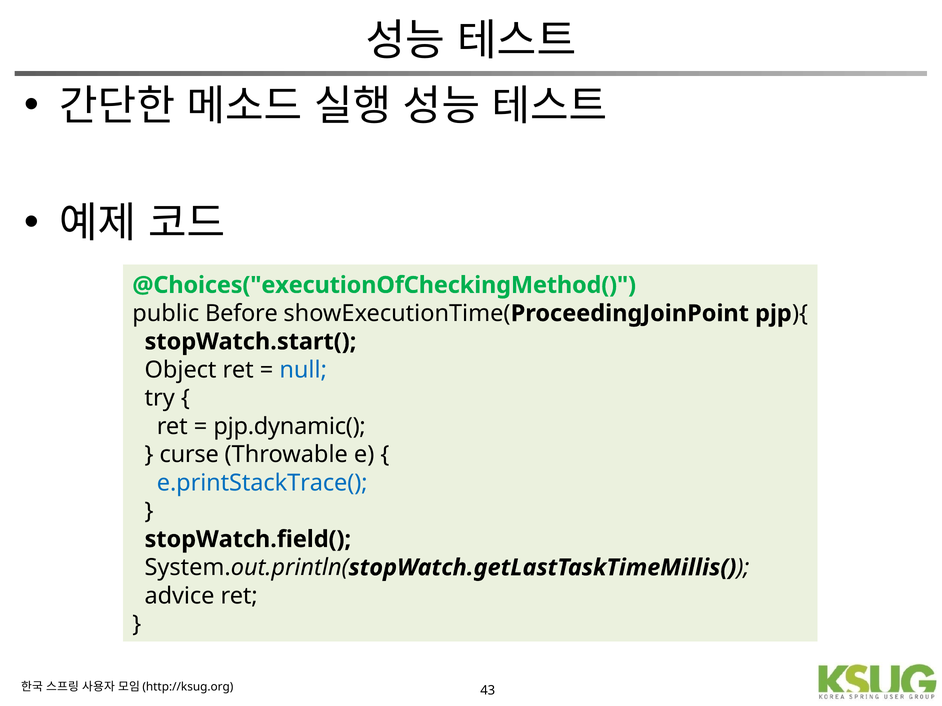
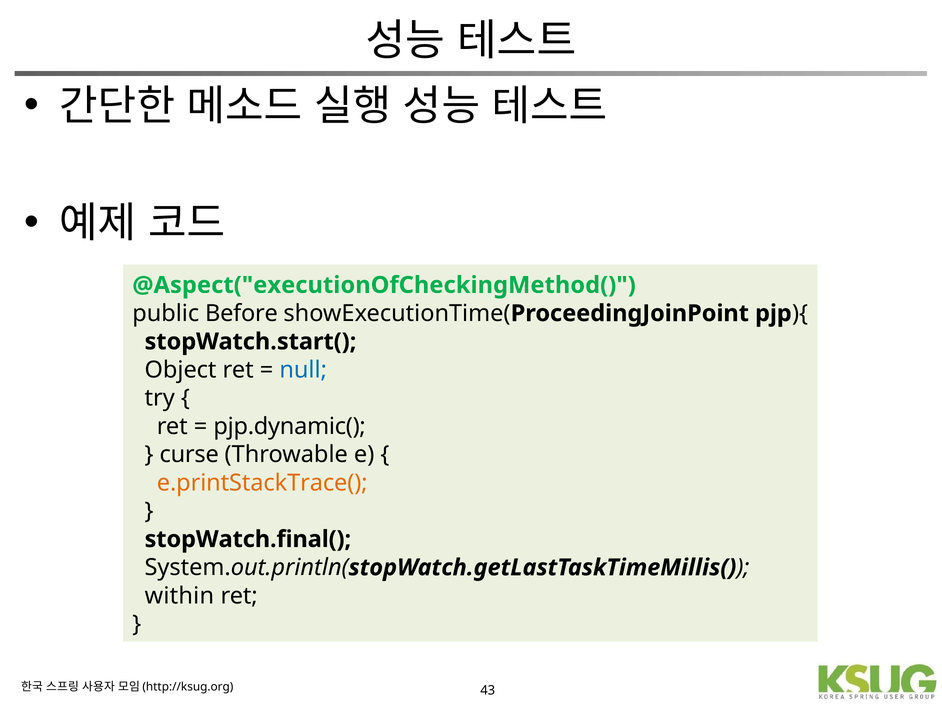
@Choices("executionOfCheckingMethod(: @Choices("executionOfCheckingMethod( -> @Aspect("executionOfCheckingMethod(
e.printStackTrace( colour: blue -> orange
stopWatch.field(: stopWatch.field( -> stopWatch.final(
advice: advice -> within
